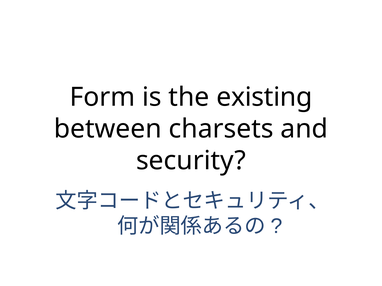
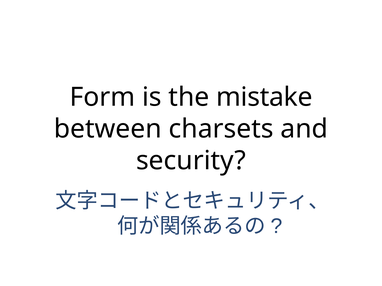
existing: existing -> mistake
